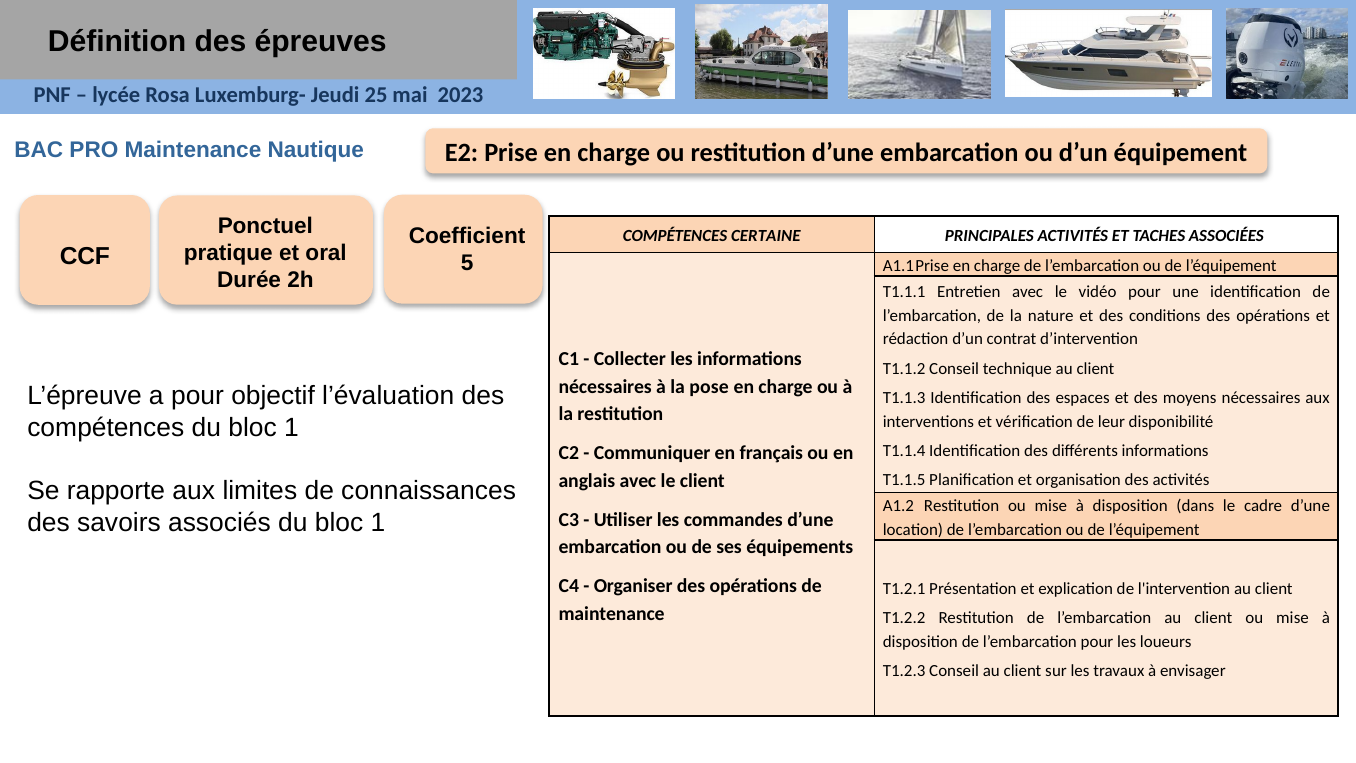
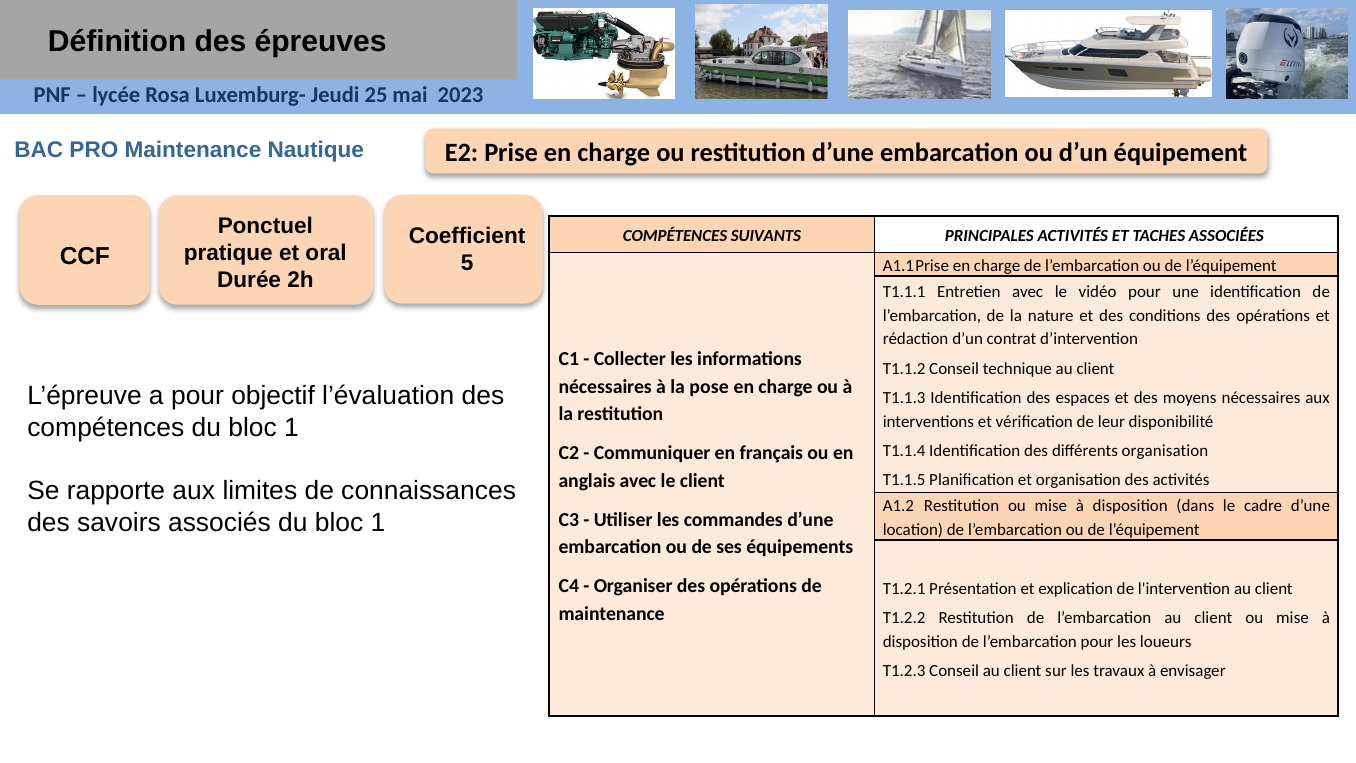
CERTAINE: CERTAINE -> SUIVANTS
différents informations: informations -> organisation
